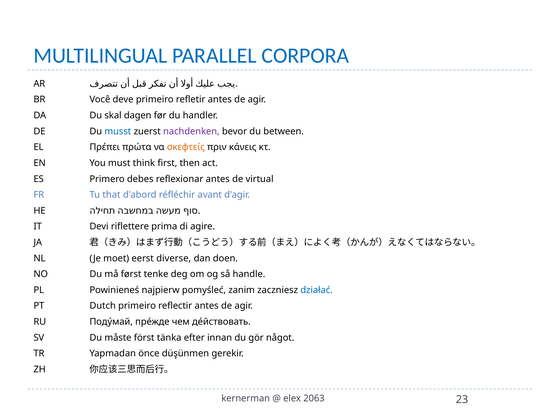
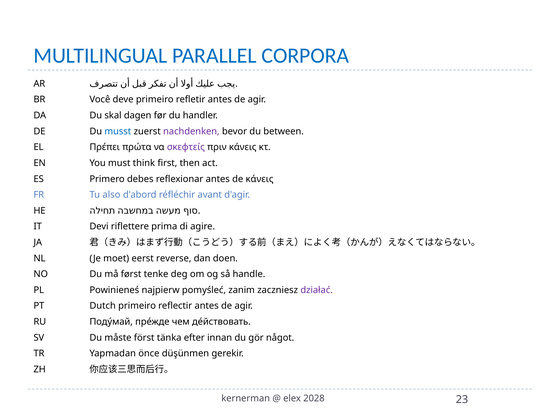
σκεφτείς colour: orange -> purple
de virtual: virtual -> κάνεις
that: that -> also
diverse: diverse -> reverse
działać colour: blue -> purple
2063: 2063 -> 2028
